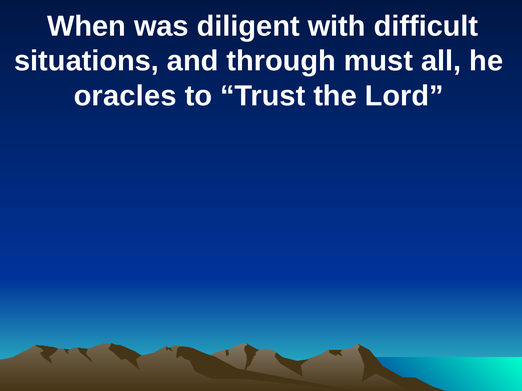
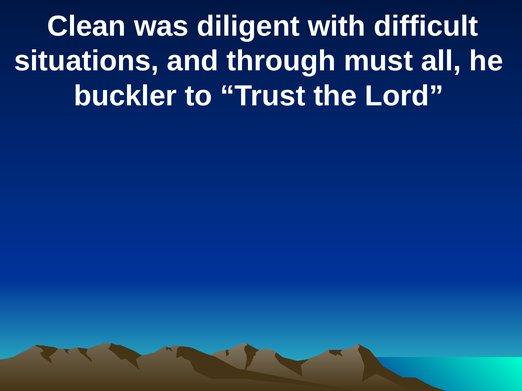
When: When -> Clean
oracles: oracles -> buckler
